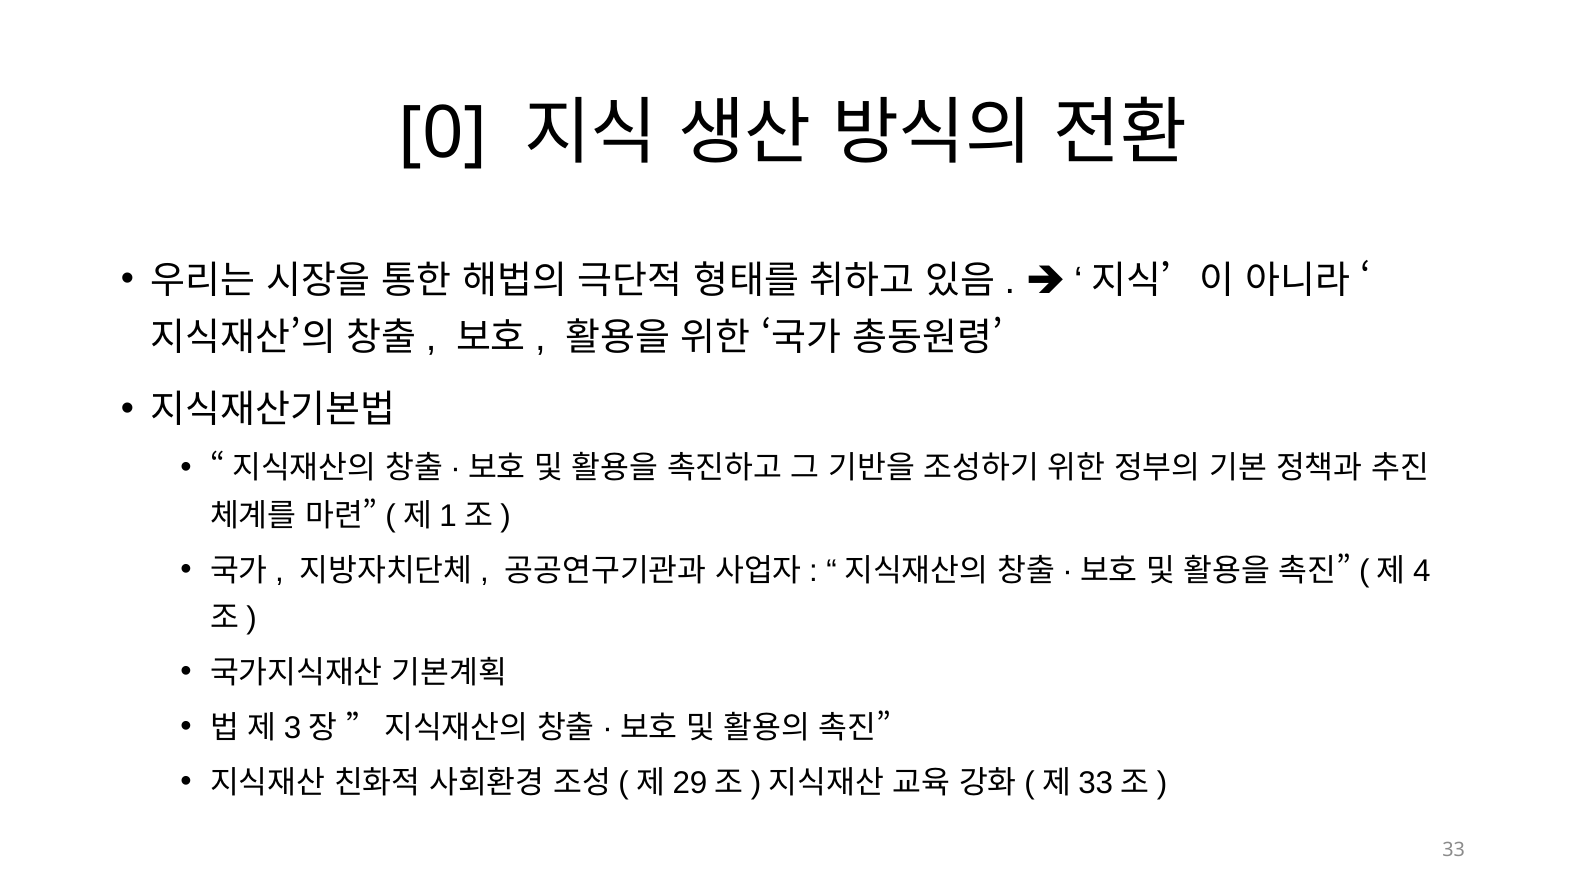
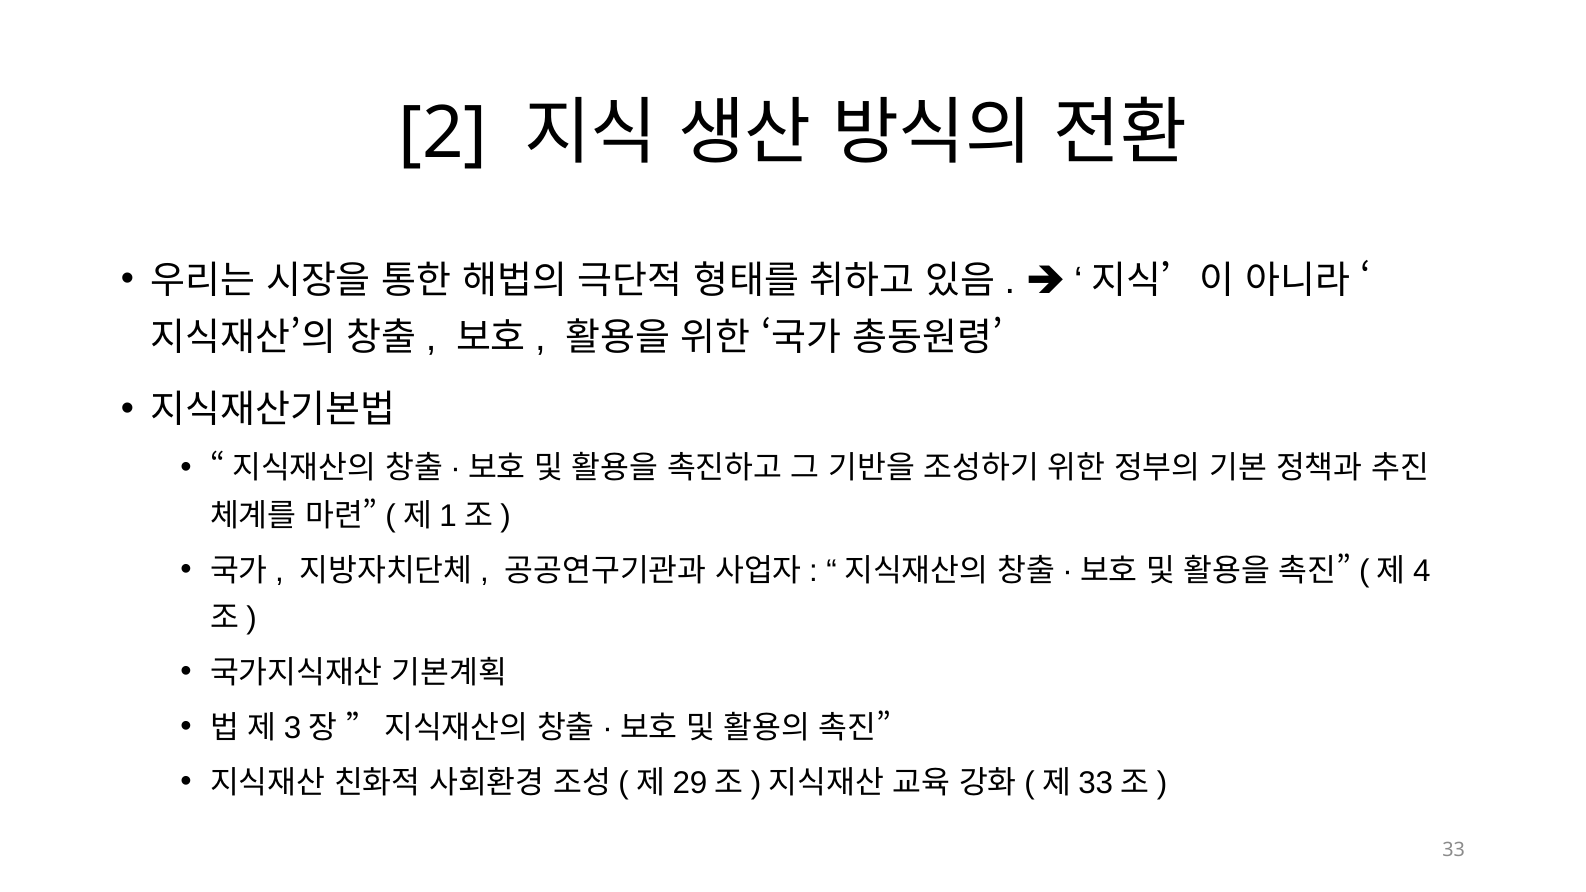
0: 0 -> 2
